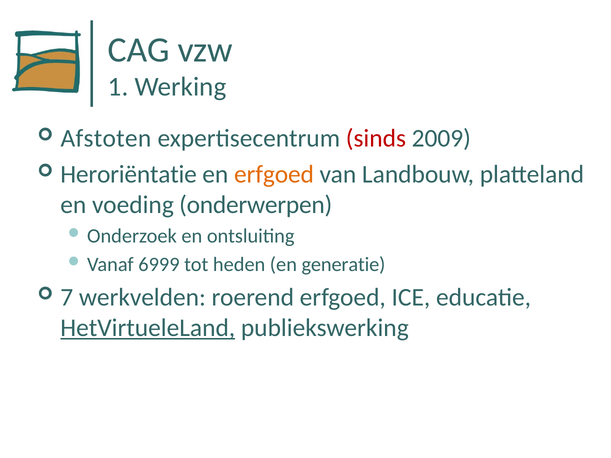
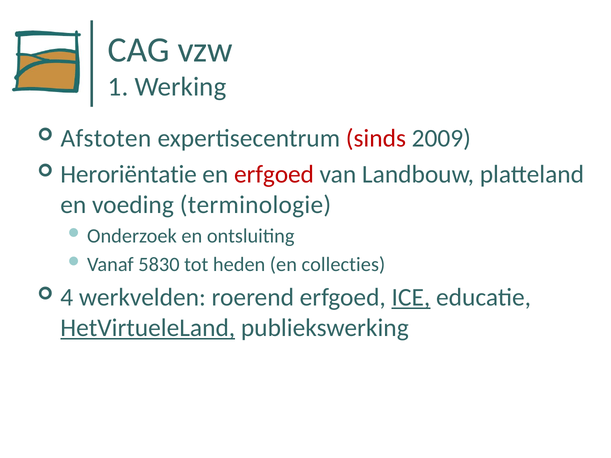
erfgoed at (274, 174) colour: orange -> red
onderwerpen: onderwerpen -> terminologie
6999: 6999 -> 5830
generatie: generatie -> collecties
7: 7 -> 4
ICE underline: none -> present
